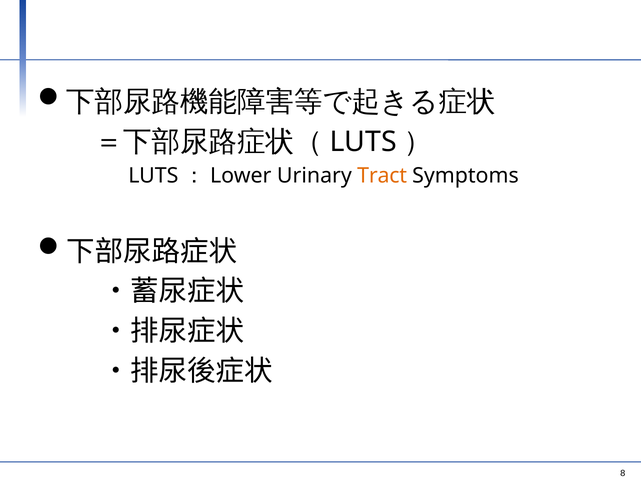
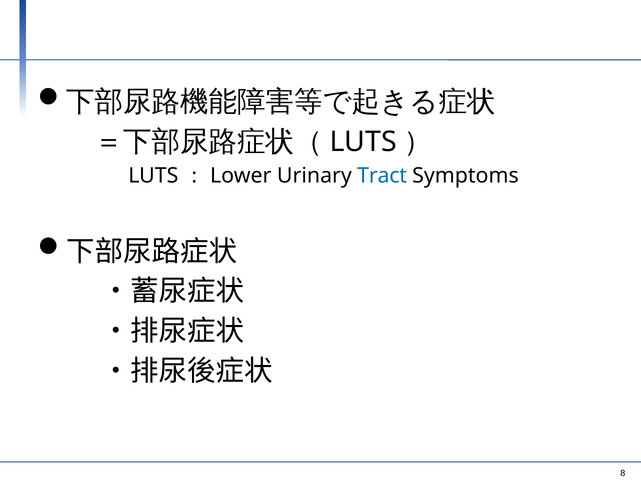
Tract colour: orange -> blue
